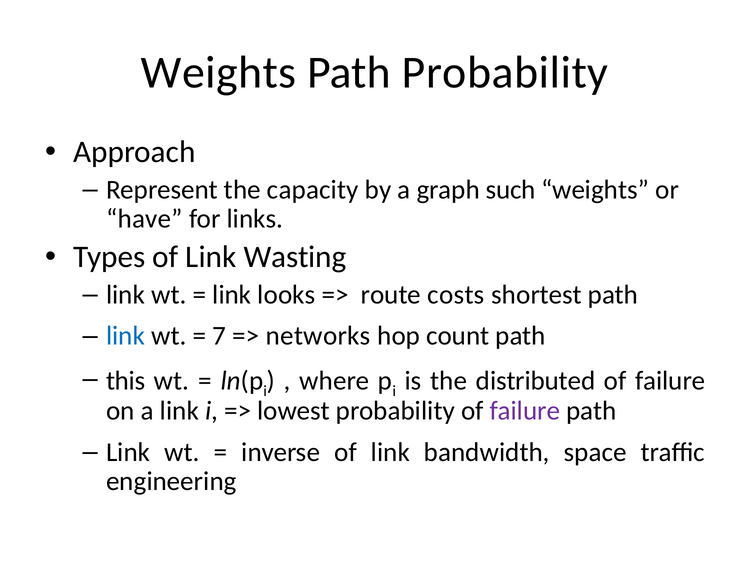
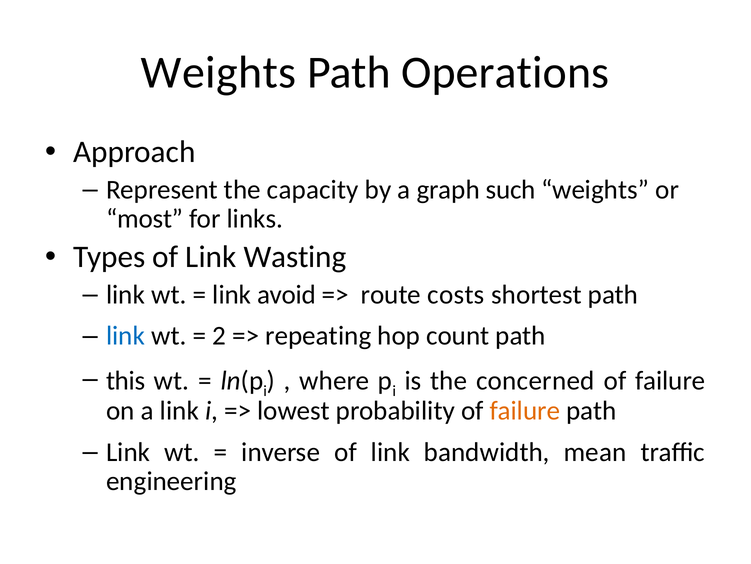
Path Probability: Probability -> Operations
have: have -> most
looks: looks -> avoid
7: 7 -> 2
networks: networks -> repeating
distributed: distributed -> concerned
failure at (525, 410) colour: purple -> orange
space: space -> mean
